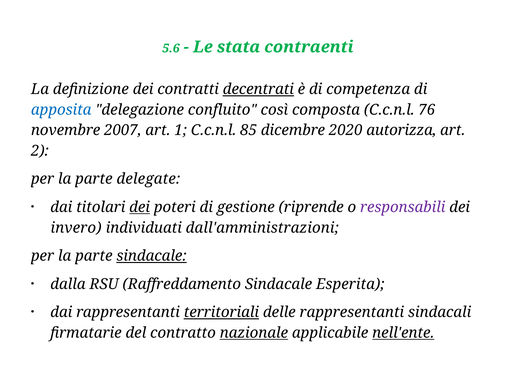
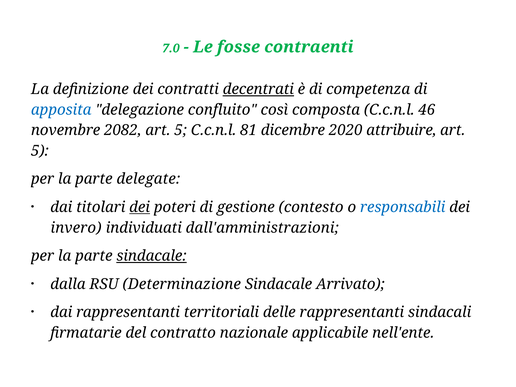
5.6: 5.6 -> 7.0
stata: stata -> fosse
76: 76 -> 46
2007: 2007 -> 2082
1 at (181, 130): 1 -> 5
85: 85 -> 81
autorizza: autorizza -> attribuire
2 at (40, 151): 2 -> 5
riprende: riprende -> contesto
responsabili colour: purple -> blue
Raffreddamento: Raffreddamento -> Determinazione
Esperita: Esperita -> Arrivato
territoriali underline: present -> none
nazionale underline: present -> none
nell'ente underline: present -> none
